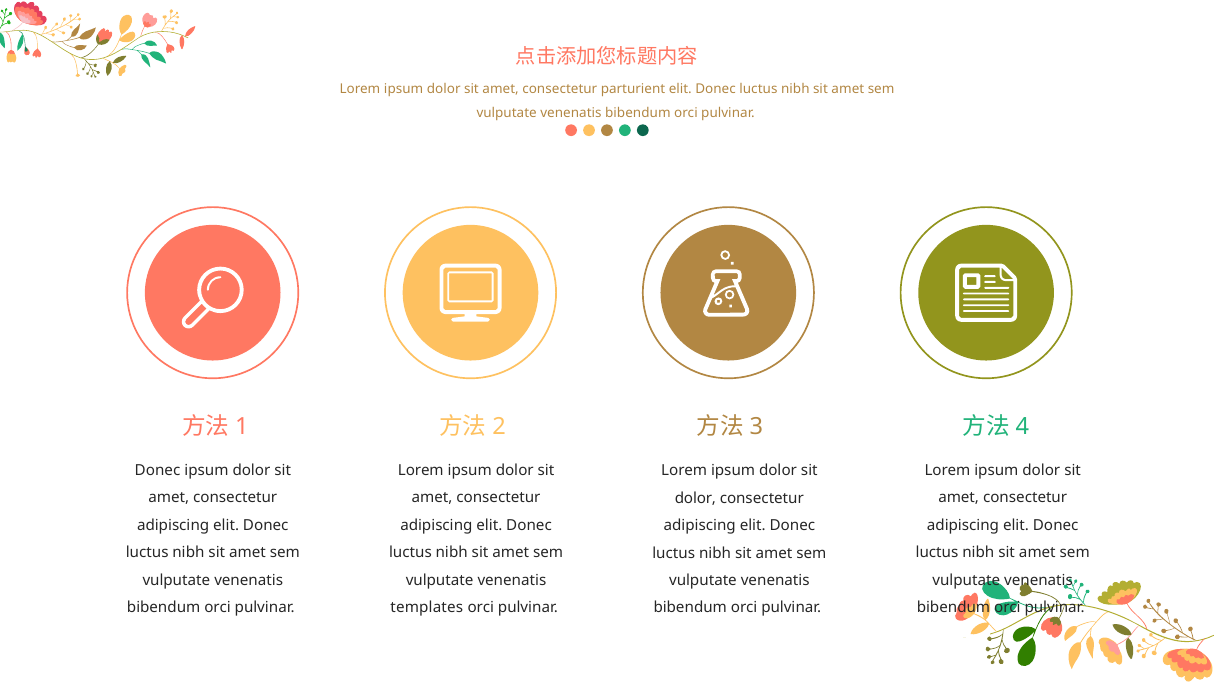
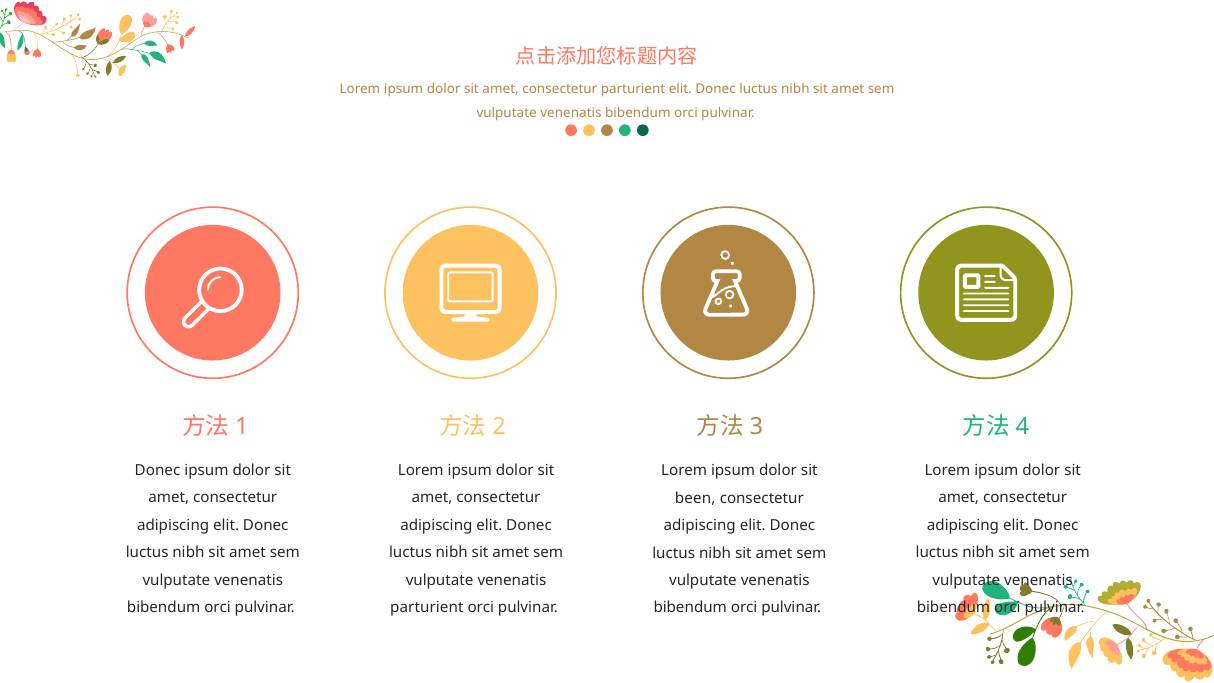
dolor at (695, 498): dolor -> been
templates at (427, 607): templates -> parturient
